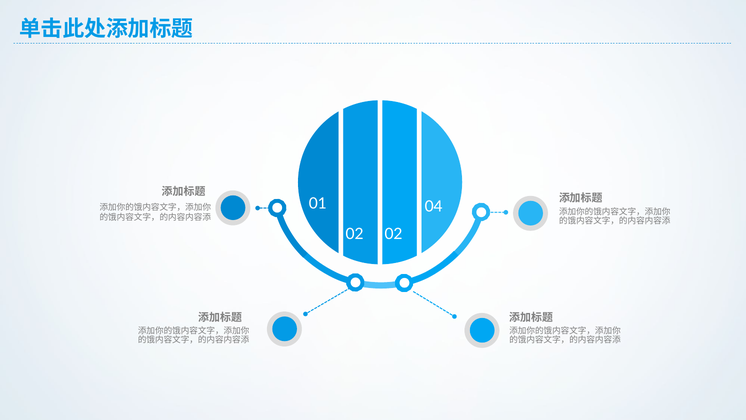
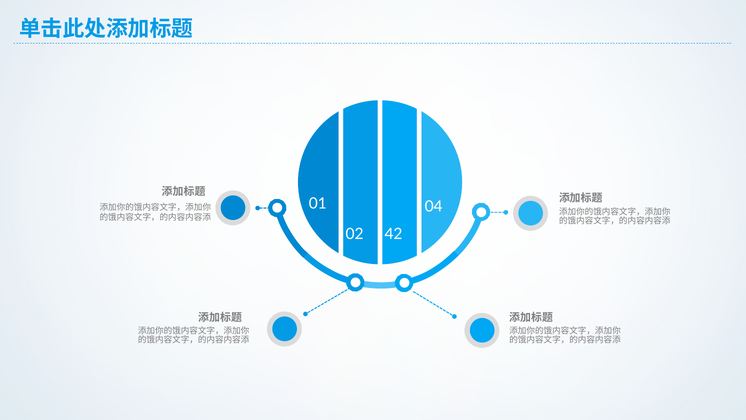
02 02: 02 -> 42
